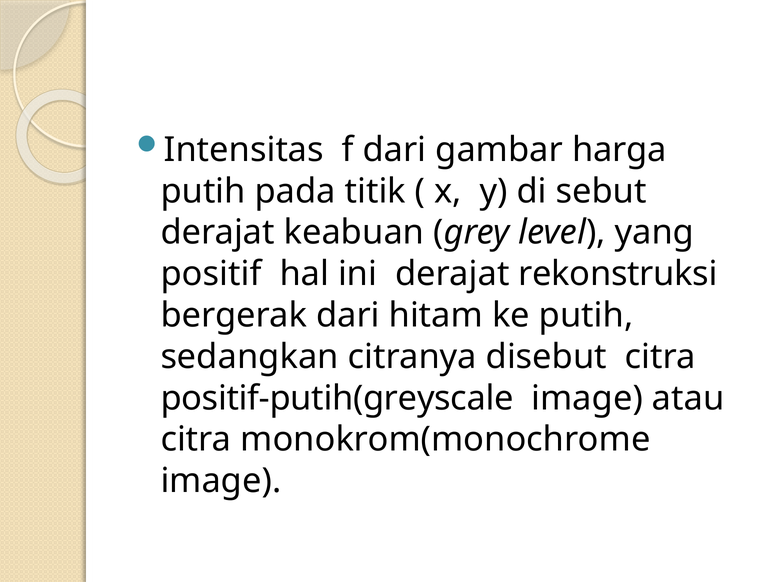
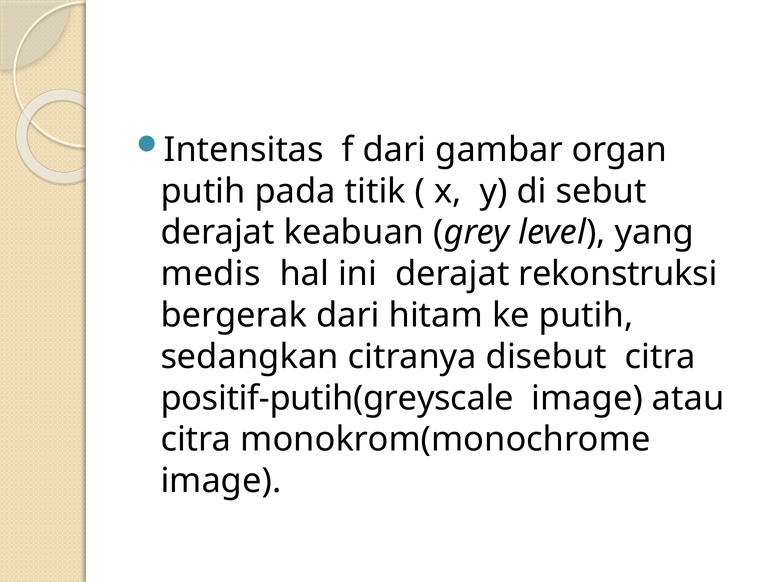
harga: harga -> organ
positif: positif -> medis
